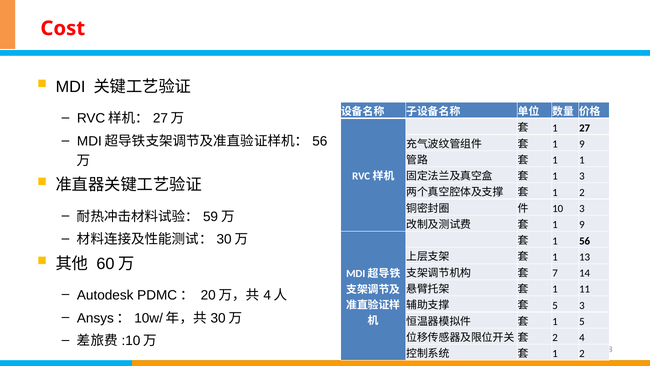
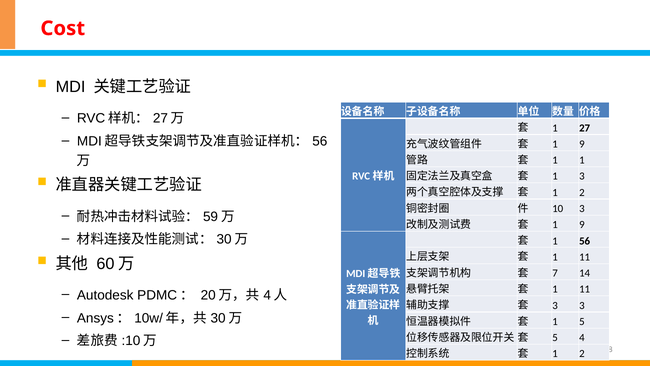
13 at (585, 257): 13 -> 11
5 at (555, 305): 5 -> 3
2 at (555, 337): 2 -> 5
